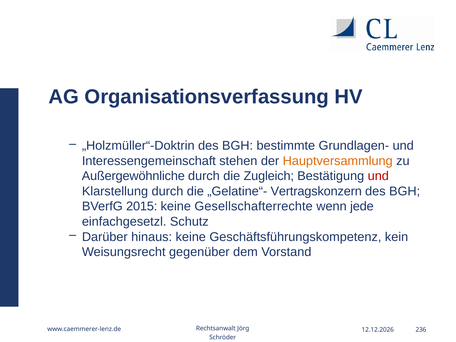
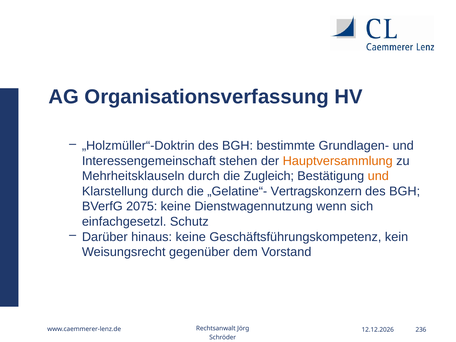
Außergewöhnliche: Außergewöhnliche -> Mehrheitsklauseln
und at (378, 176) colour: red -> orange
2015: 2015 -> 2075
Gesellschafterrechte: Gesellschafterrechte -> Dienstwagennutzung
jede: jede -> sich
